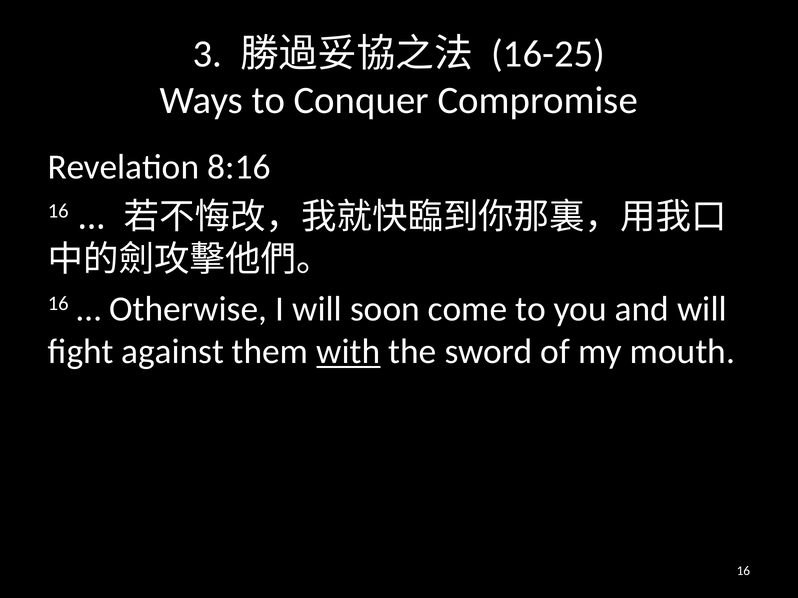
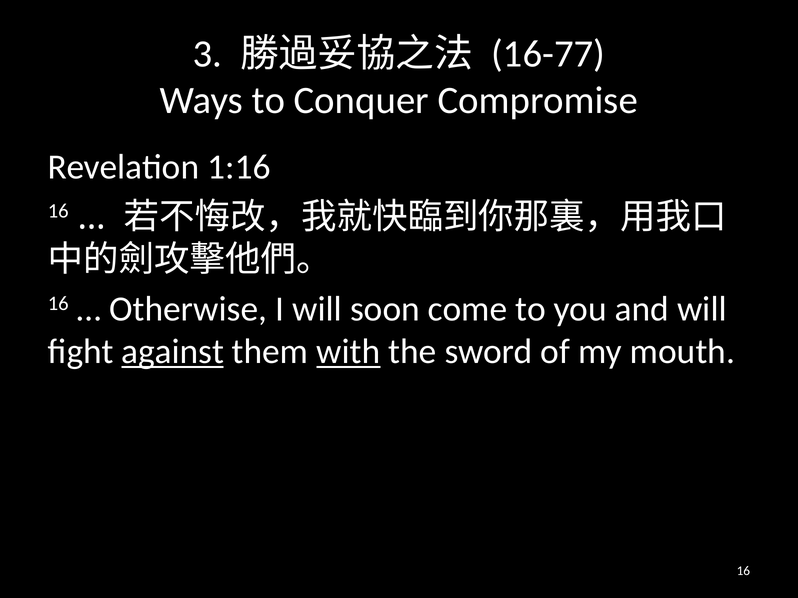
16-25: 16-25 -> 16-77
8:16: 8:16 -> 1:16
against underline: none -> present
